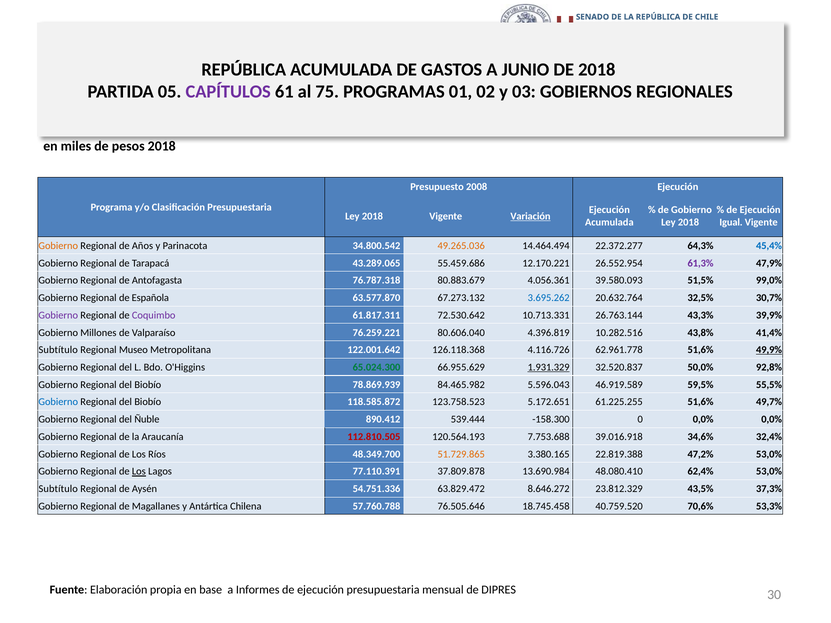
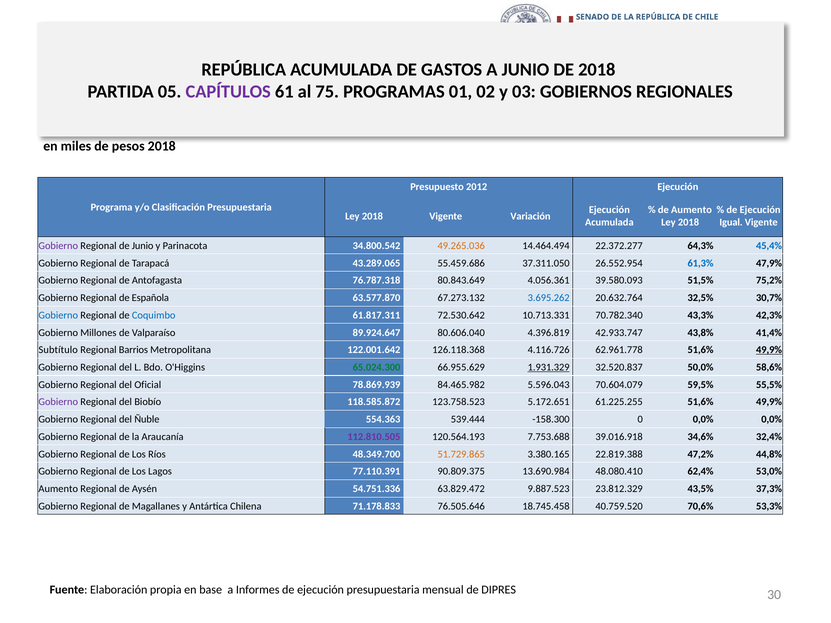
2008: 2008 -> 2012
de Gobierno: Gobierno -> Aumento
Variación underline: present -> none
Gobierno at (58, 246) colour: orange -> purple
de Años: Años -> Junio
12.170.221: 12.170.221 -> 37.311.050
61,3% colour: purple -> blue
80.883.679: 80.883.679 -> 80.843.649
99,0%: 99,0% -> 75,2%
Gobierno at (58, 315) colour: purple -> blue
Coquimbo colour: purple -> blue
26.763.144: 26.763.144 -> 70.782.340
39,9%: 39,9% -> 42,3%
76.259.221: 76.259.221 -> 89.924.647
10.282.516: 10.282.516 -> 42.933.747
Museo: Museo -> Barrios
92,8%: 92,8% -> 58,6%
Biobío at (148, 385): Biobío -> Oficial
46.919.589: 46.919.589 -> 70.604.079
Gobierno at (58, 402) colour: blue -> purple
61.225.255 51,6% 49,7%: 49,7% -> 49,9%
890.412: 890.412 -> 554.363
112.810.505 colour: red -> purple
47,2% 53,0%: 53,0% -> 44,8%
Los at (139, 472) underline: present -> none
37.809.878: 37.809.878 -> 90.809.375
Subtítulo at (58, 489): Subtítulo -> Aumento
8.646.272: 8.646.272 -> 9.887.523
57.760.788: 57.760.788 -> 71.178.833
